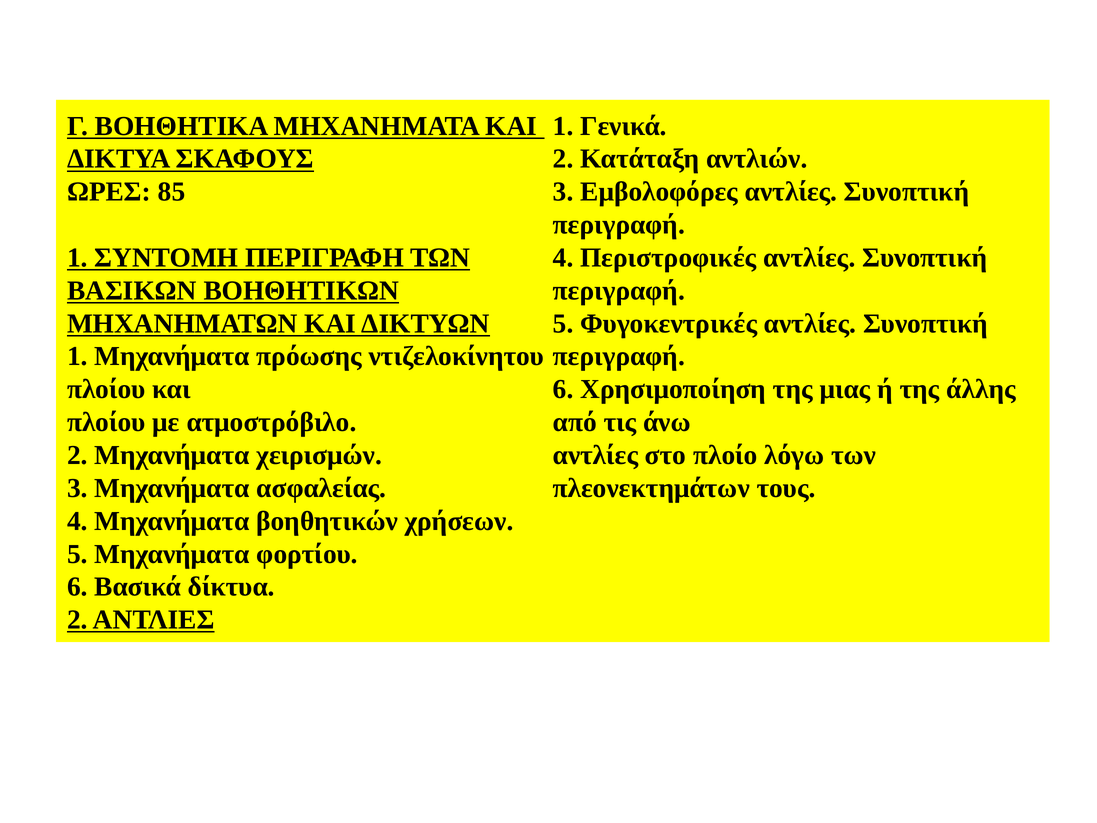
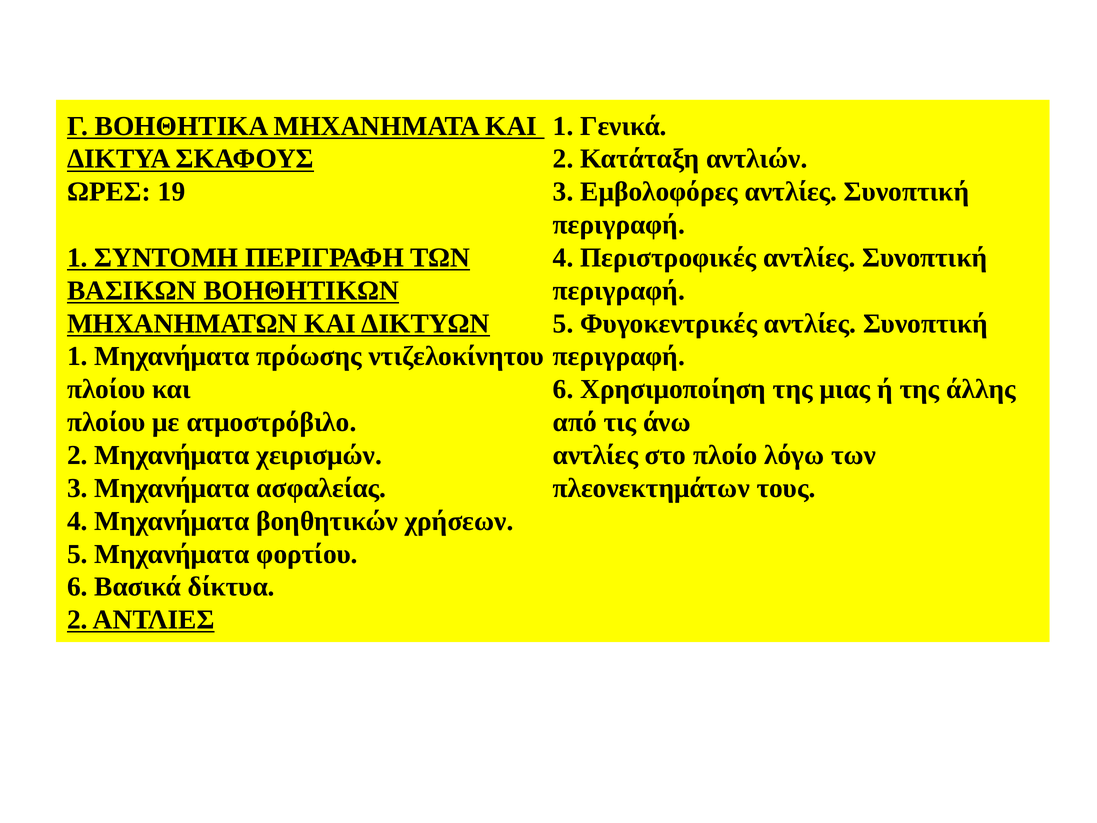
85: 85 -> 19
